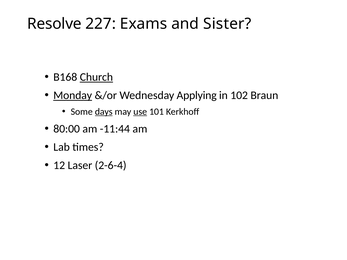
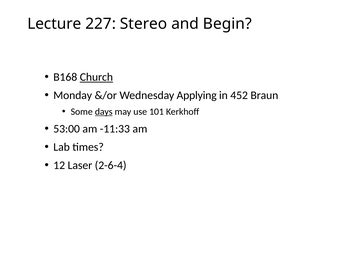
Resolve: Resolve -> Lecture
Exams: Exams -> Stereo
Sister: Sister -> Begin
Monday underline: present -> none
102: 102 -> 452
use underline: present -> none
80:00: 80:00 -> 53:00
-11:44: -11:44 -> -11:33
